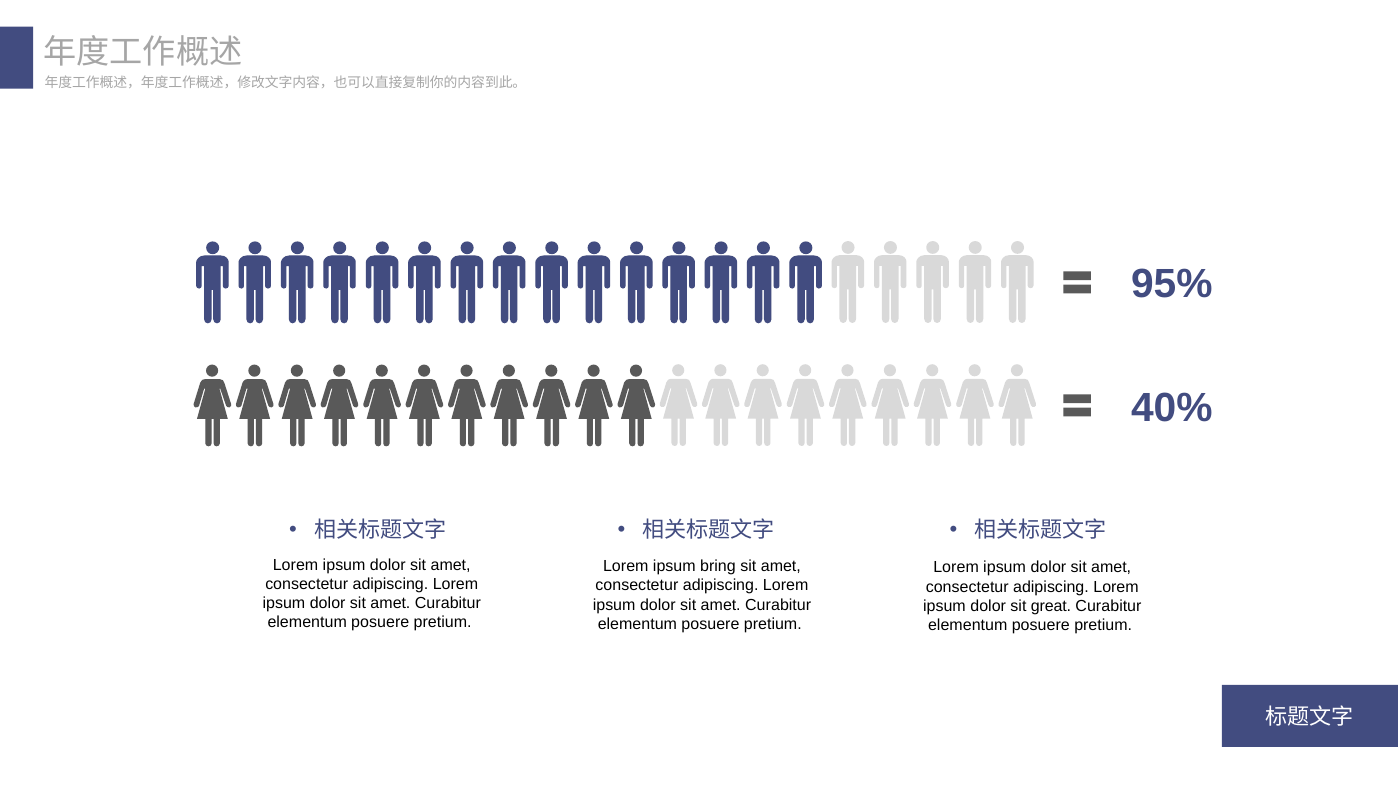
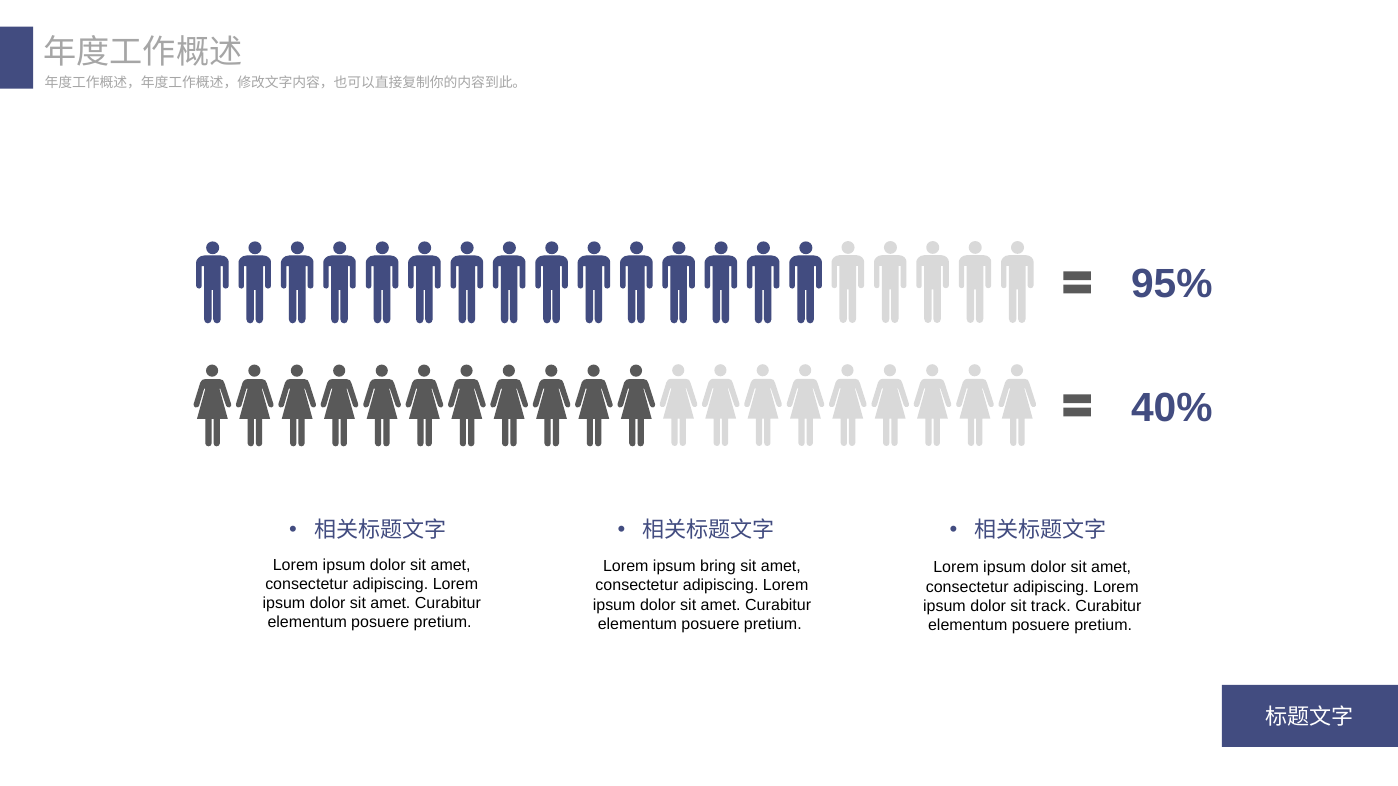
great: great -> track
